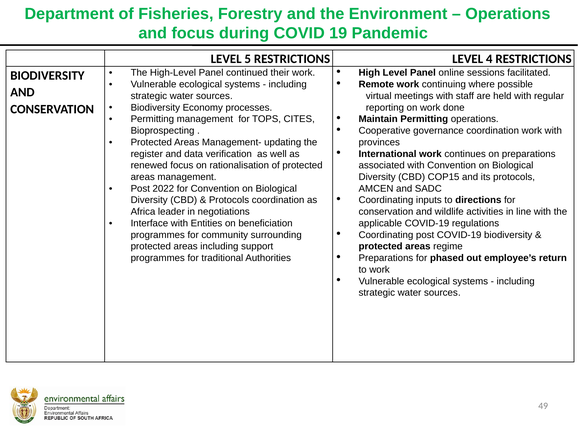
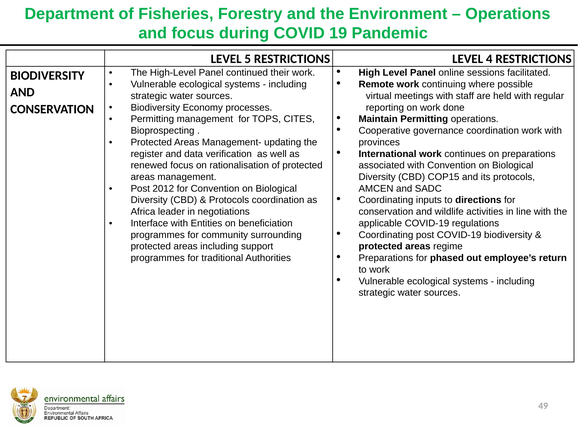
2022: 2022 -> 2012
